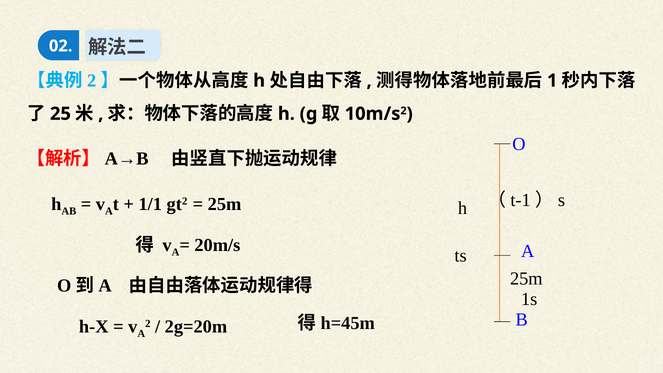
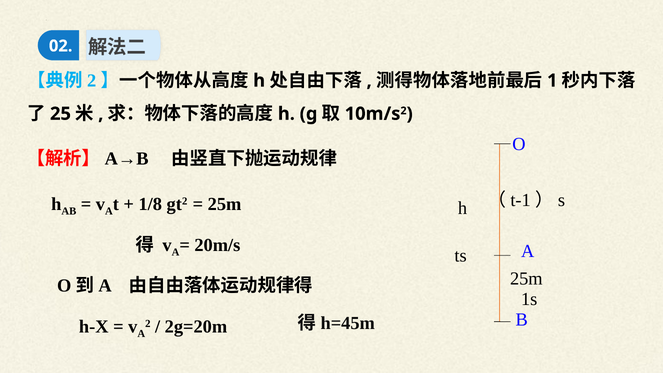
1/1: 1/1 -> 1/8
